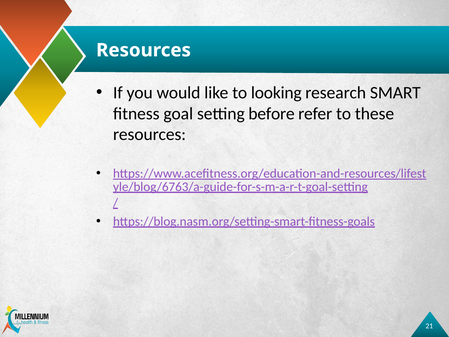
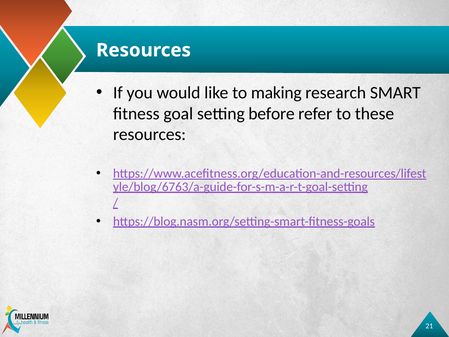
looking: looking -> making
